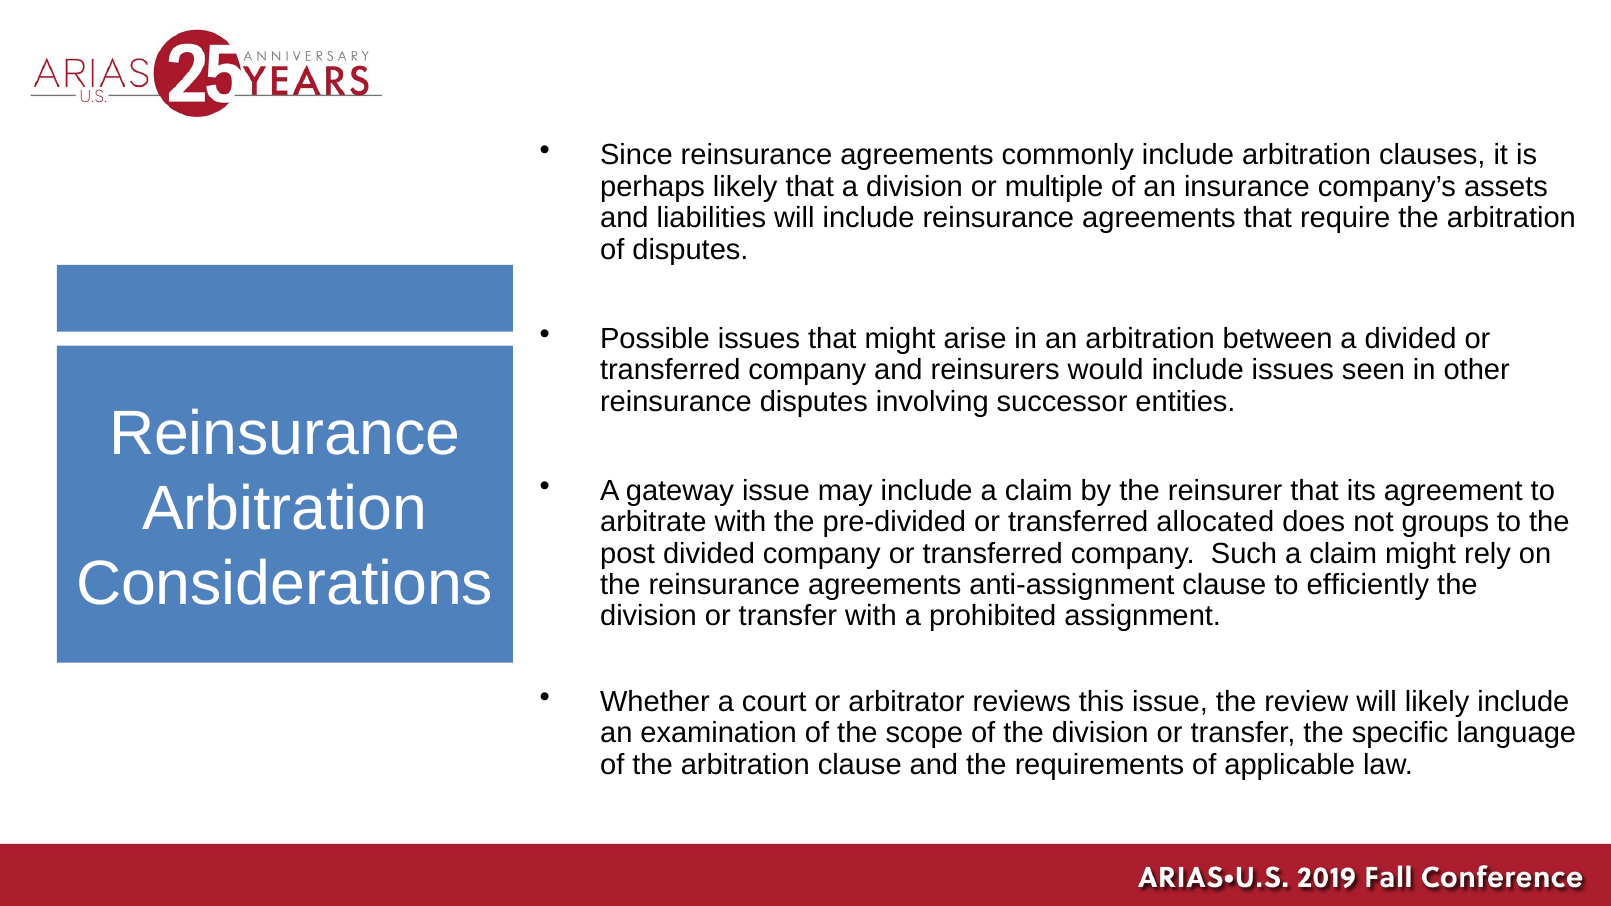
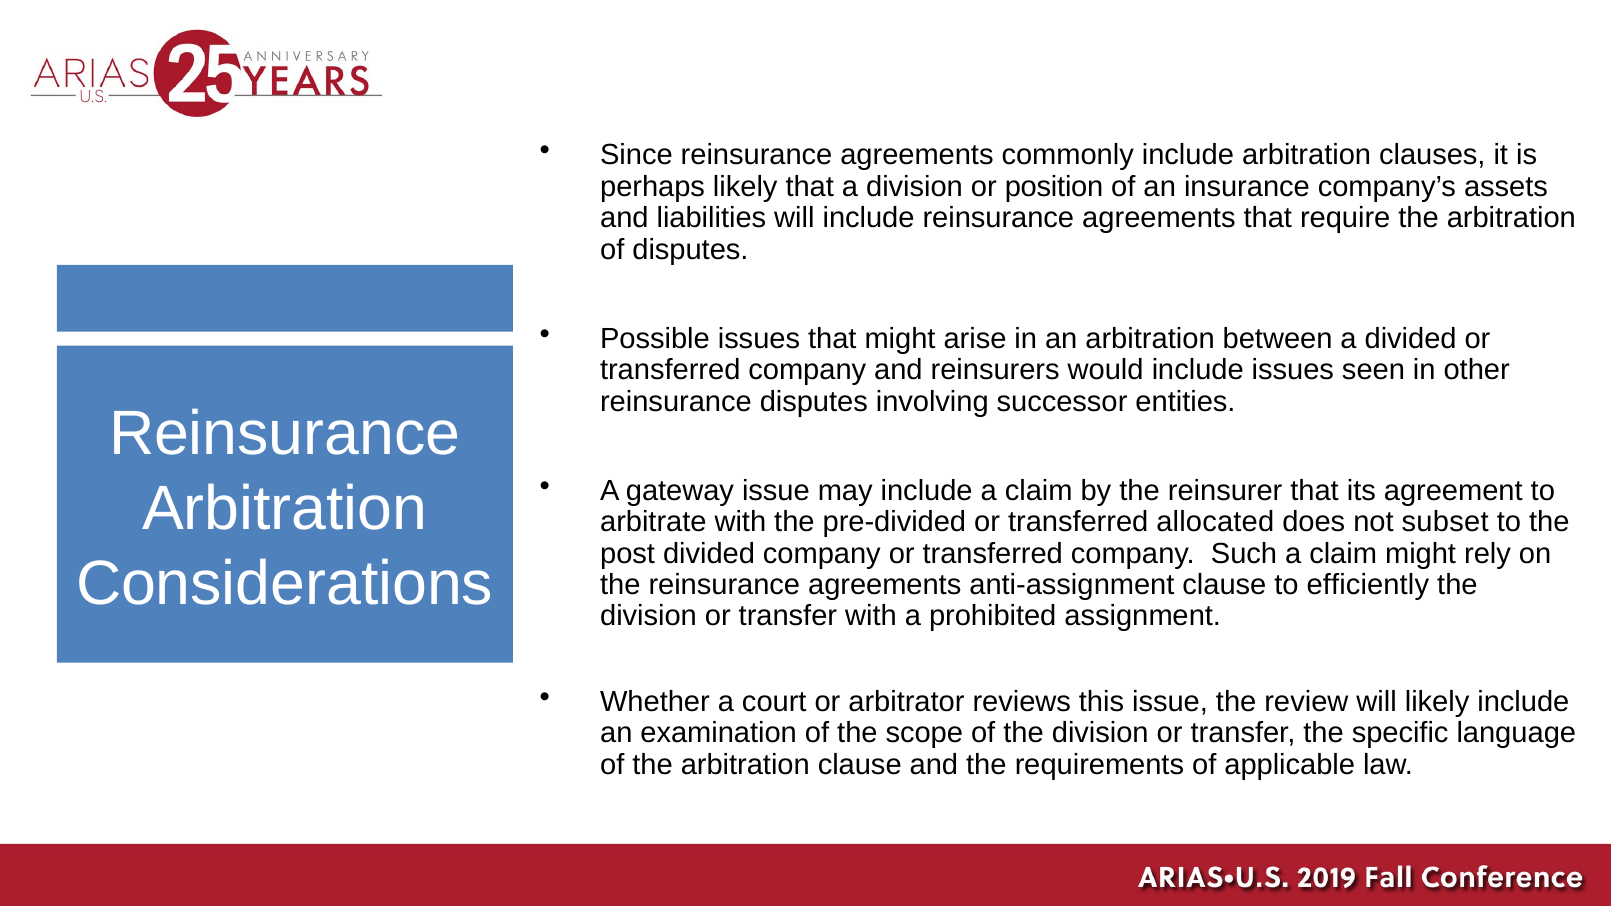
multiple: multiple -> position
groups: groups -> subset
